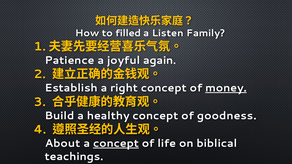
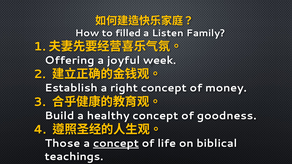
Patience: Patience -> Offering
again: again -> week
money underline: present -> none
About: About -> Those
